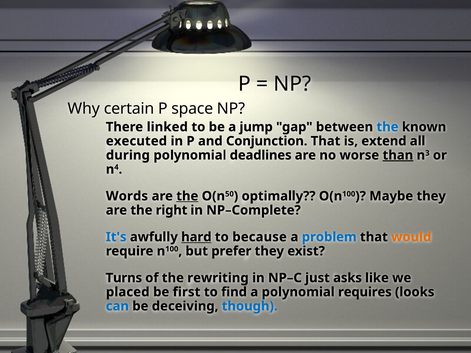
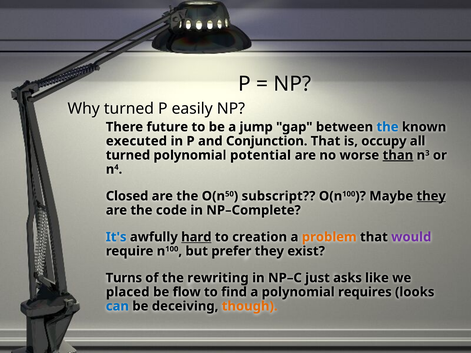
Why certain: certain -> turned
space: space -> easily
linked: linked -> future
extend: extend -> occupy
during at (128, 155): during -> turned
deadlines: deadlines -> potential
Words: Words -> Closed
the at (187, 196) underline: present -> none
optimally: optimally -> subscript
they at (431, 196) underline: none -> present
right: right -> code
because: because -> creation
problem colour: blue -> orange
would colour: orange -> purple
first: first -> flow
though colour: blue -> orange
